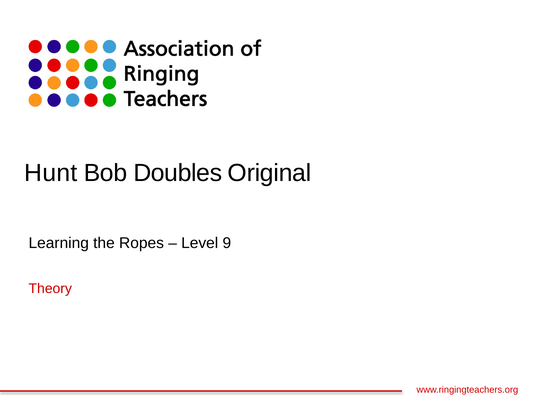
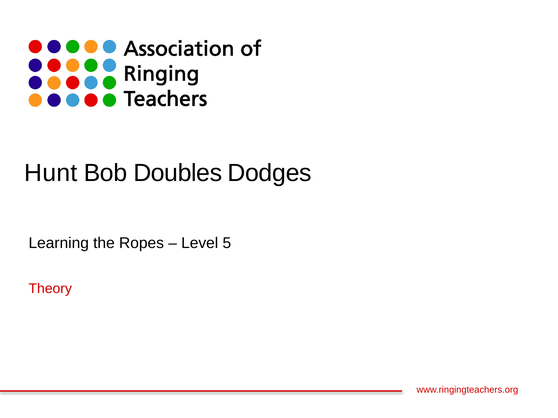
Original: Original -> Dodges
9: 9 -> 5
